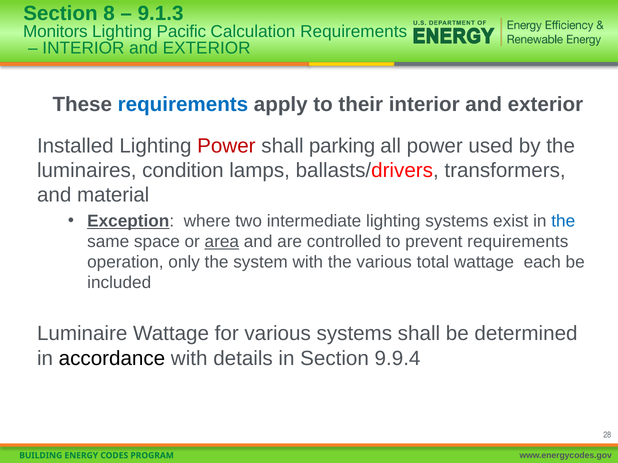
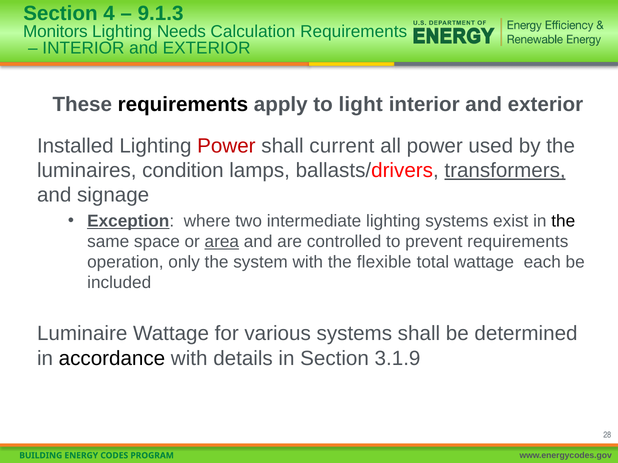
8: 8 -> 4
Pacific: Pacific -> Needs
requirements at (183, 104) colour: blue -> black
their: their -> light
parking: parking -> current
transformers underline: none -> present
material: material -> signage
the at (563, 221) colour: blue -> black
the various: various -> flexible
9.9.4: 9.9.4 -> 3.1.9
